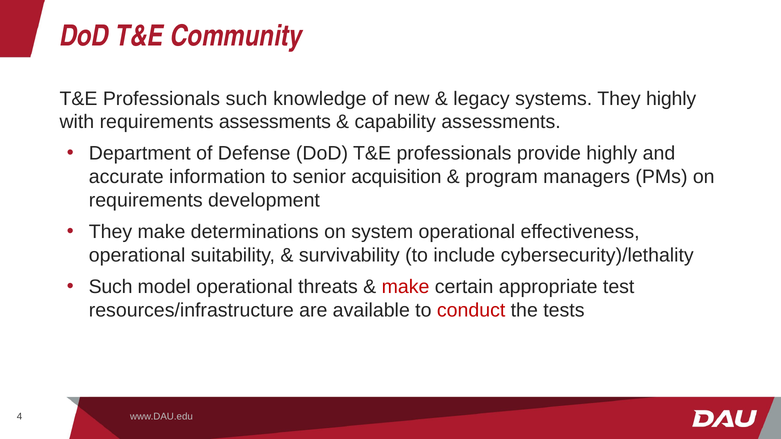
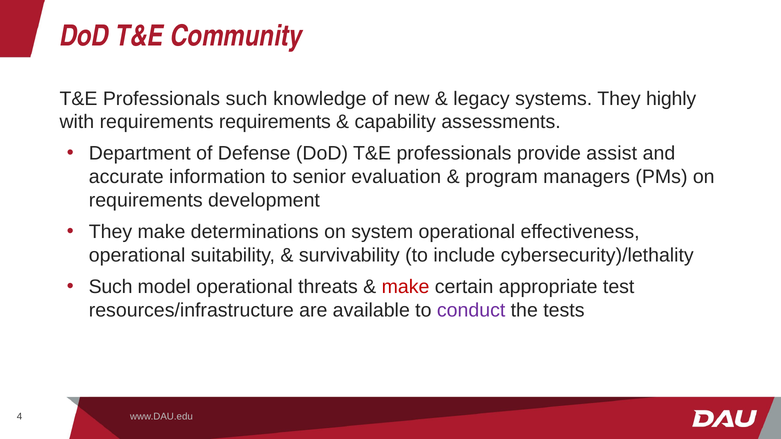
requirements assessments: assessments -> requirements
provide highly: highly -> assist
acquisition: acquisition -> evaluation
conduct colour: red -> purple
